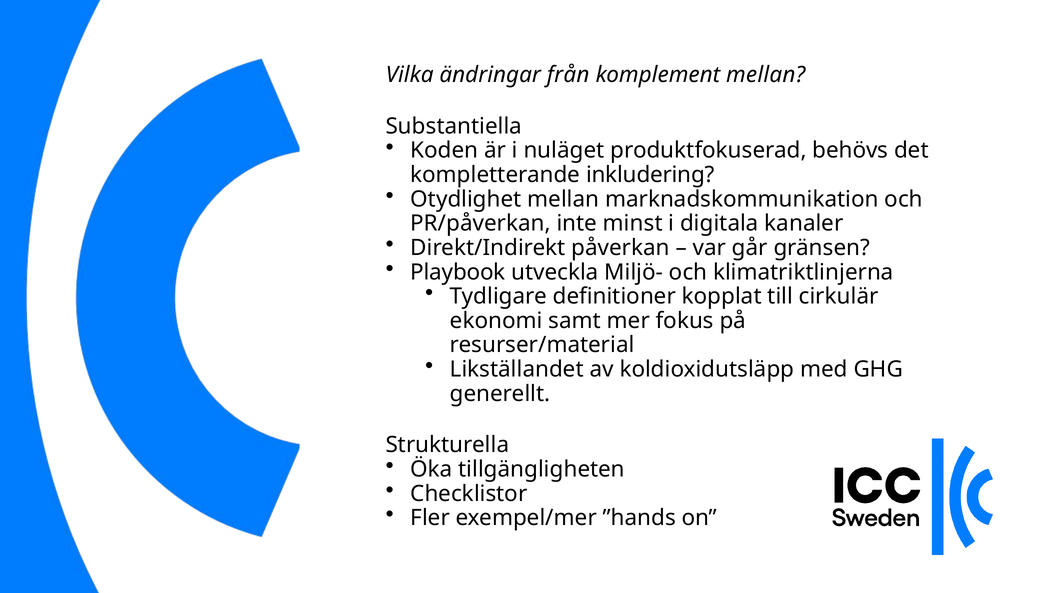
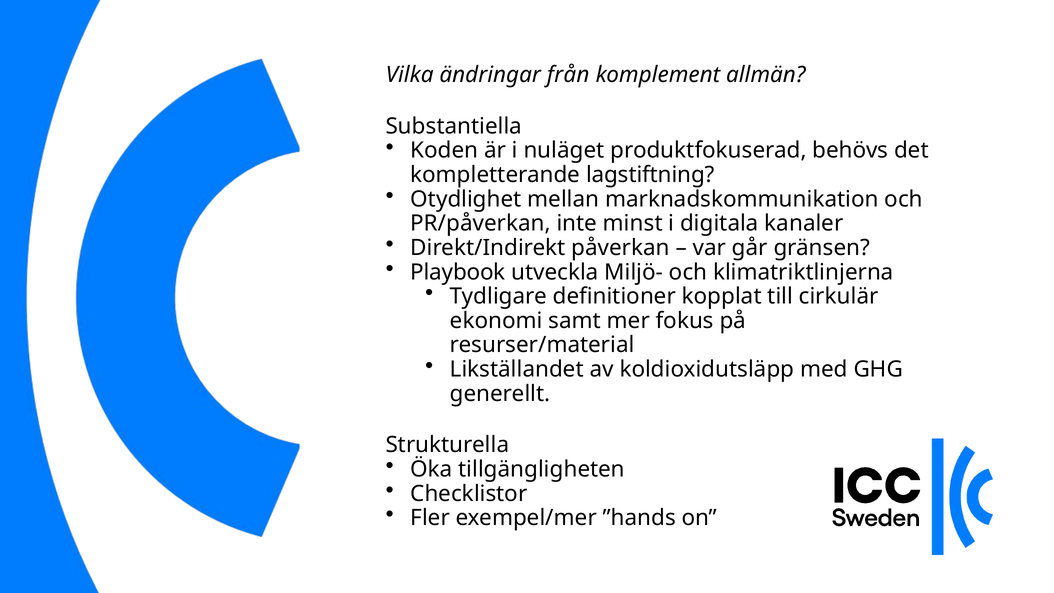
komplement mellan: mellan -> allmän
inkludering: inkludering -> lagstiftning
